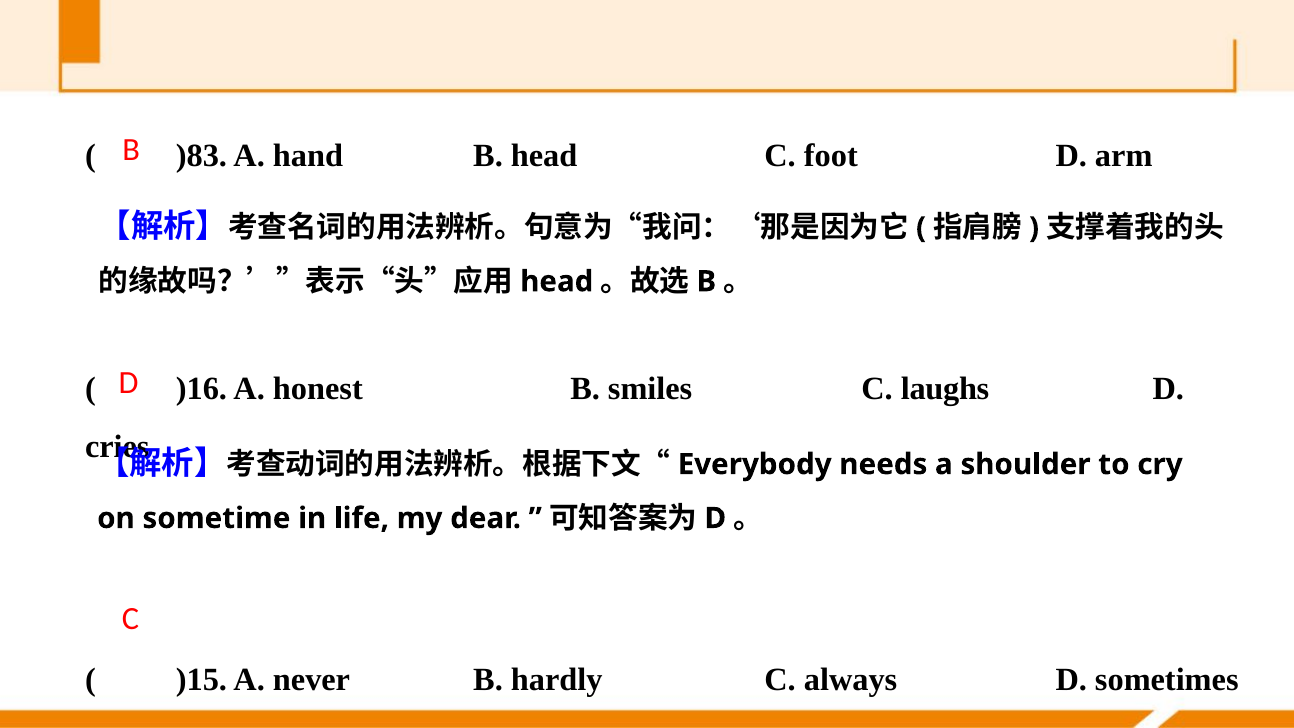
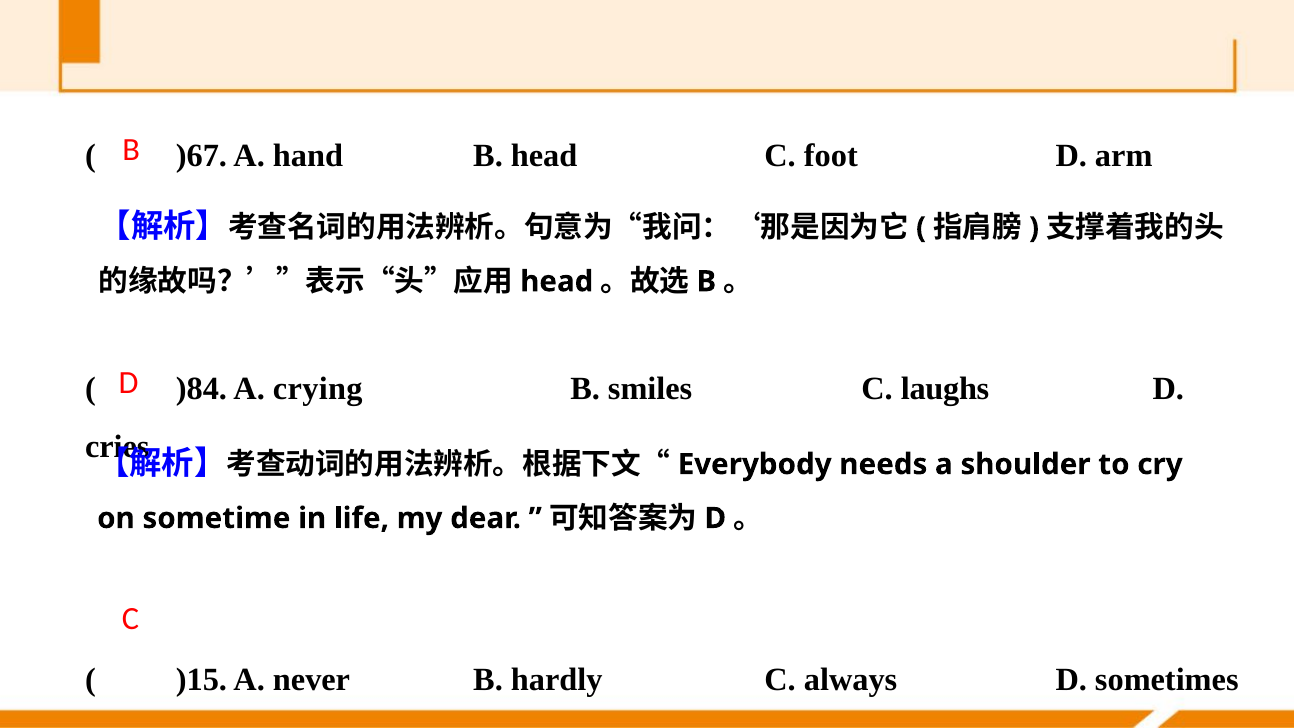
)83: )83 -> )67
)16: )16 -> )84
honest: honest -> crying
